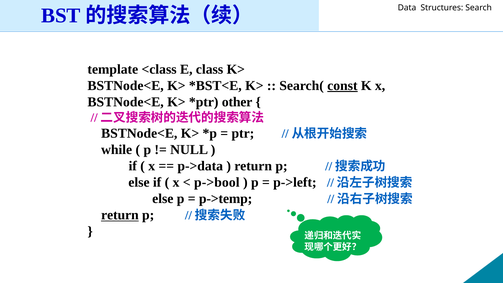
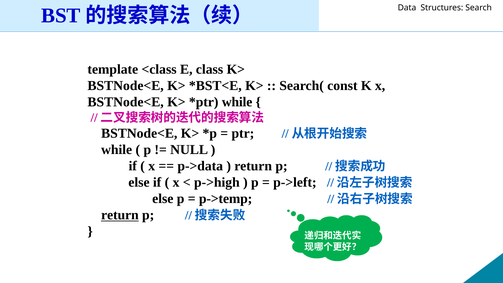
const underline: present -> none
other at (237, 102): other -> while
p->bool: p->bool -> p->high
